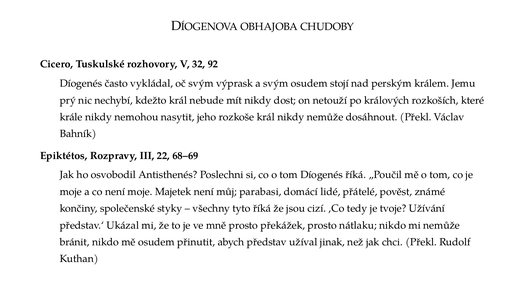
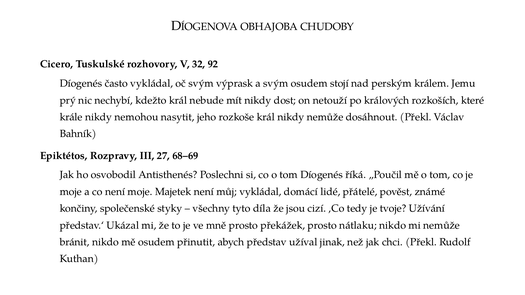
22: 22 -> 27
můj parabasi: parabasi -> vykládal
tyto říká: říká -> díla
